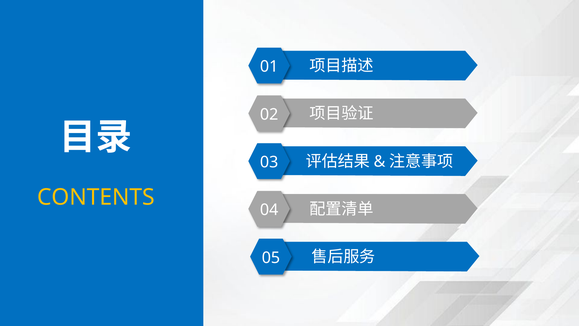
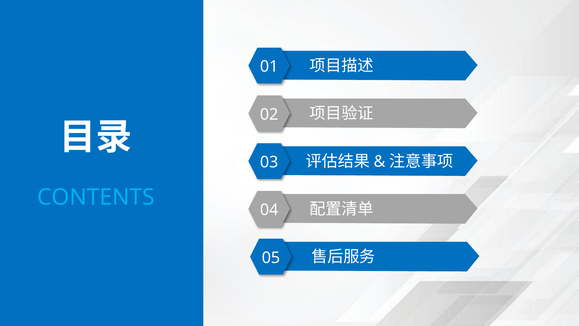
CONTENTS colour: yellow -> light blue
